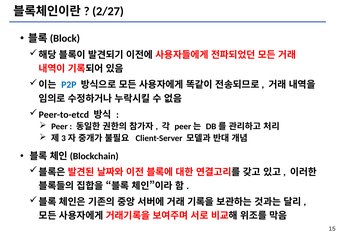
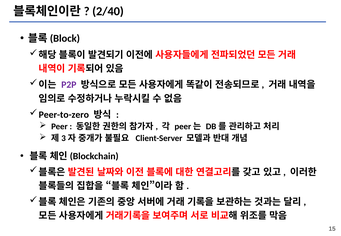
2/27: 2/27 -> 2/40
P2P colour: blue -> purple
Peer-to-etcd: Peer-to-etcd -> Peer-to-zero
